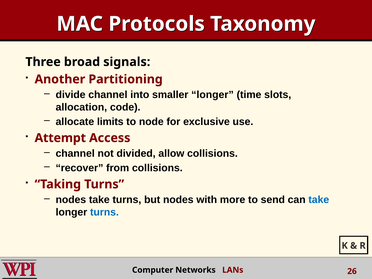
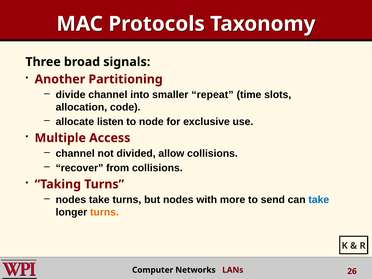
smaller longer: longer -> repeat
limits: limits -> listen
Attempt: Attempt -> Multiple
turns at (104, 212) colour: blue -> orange
